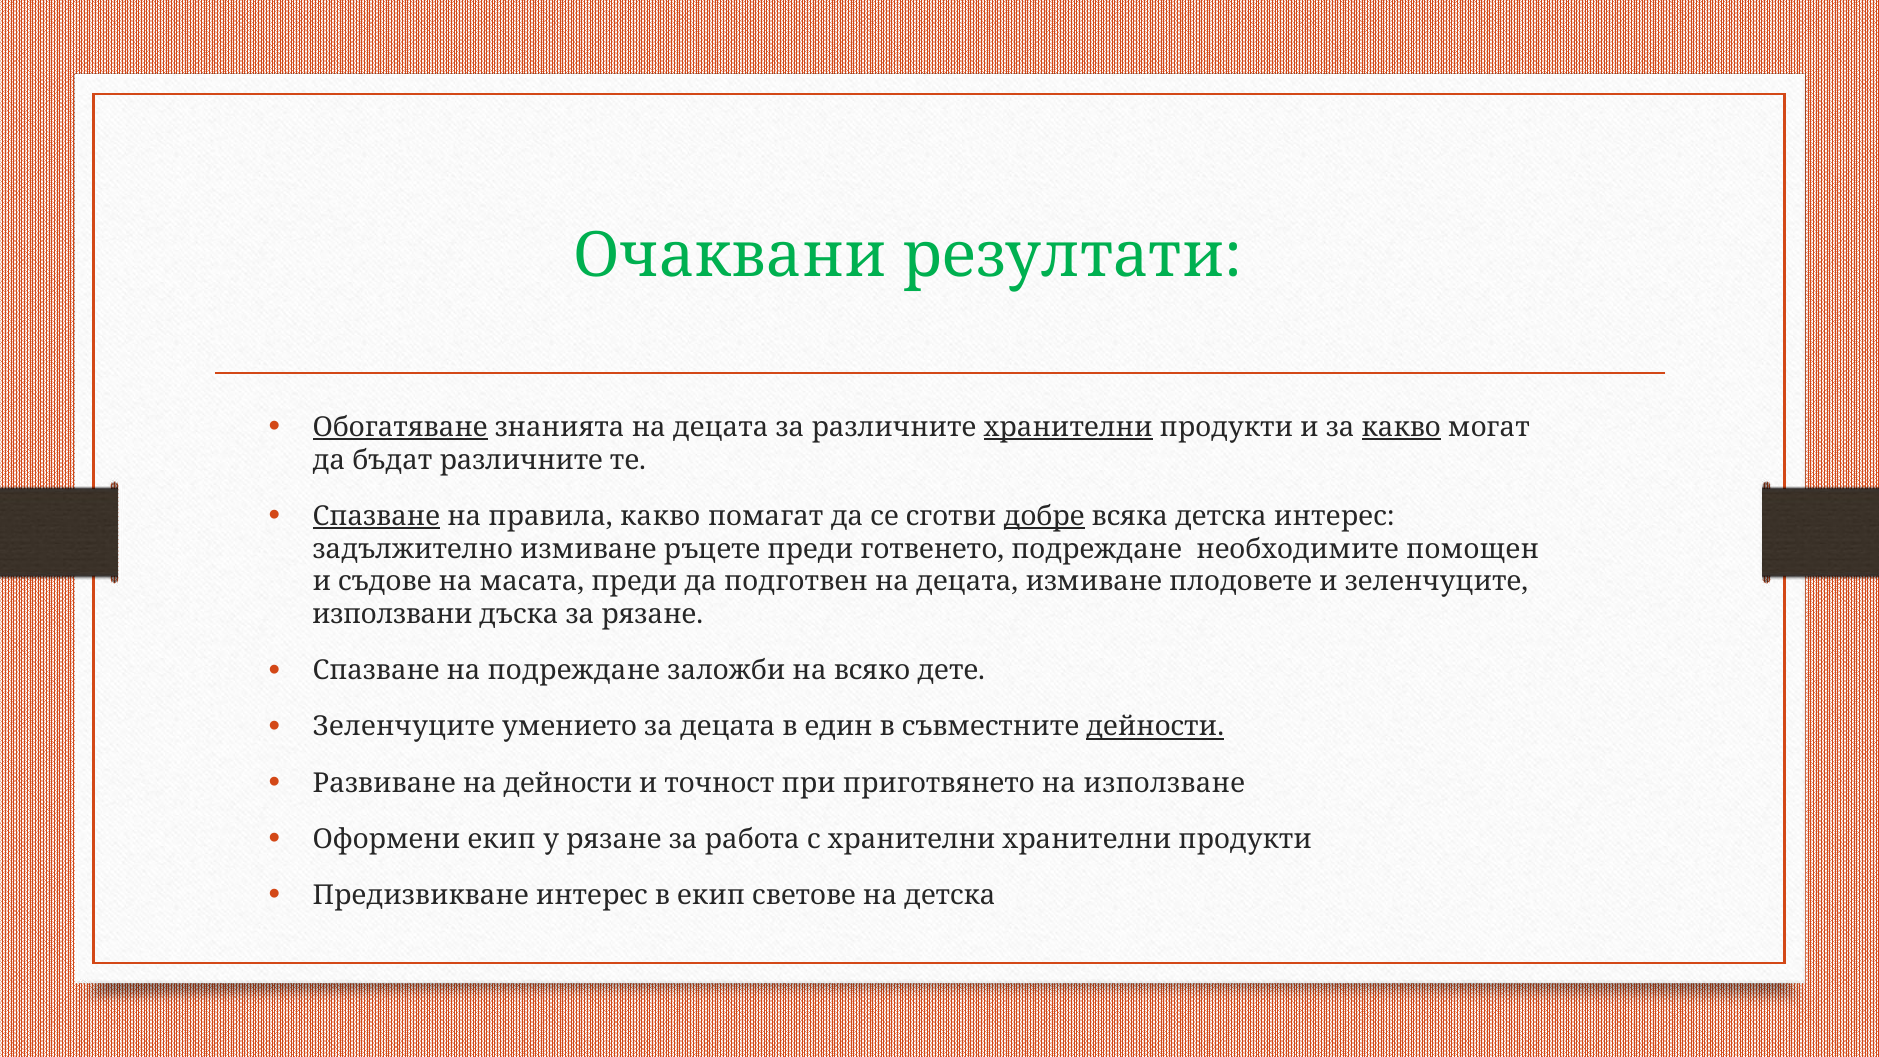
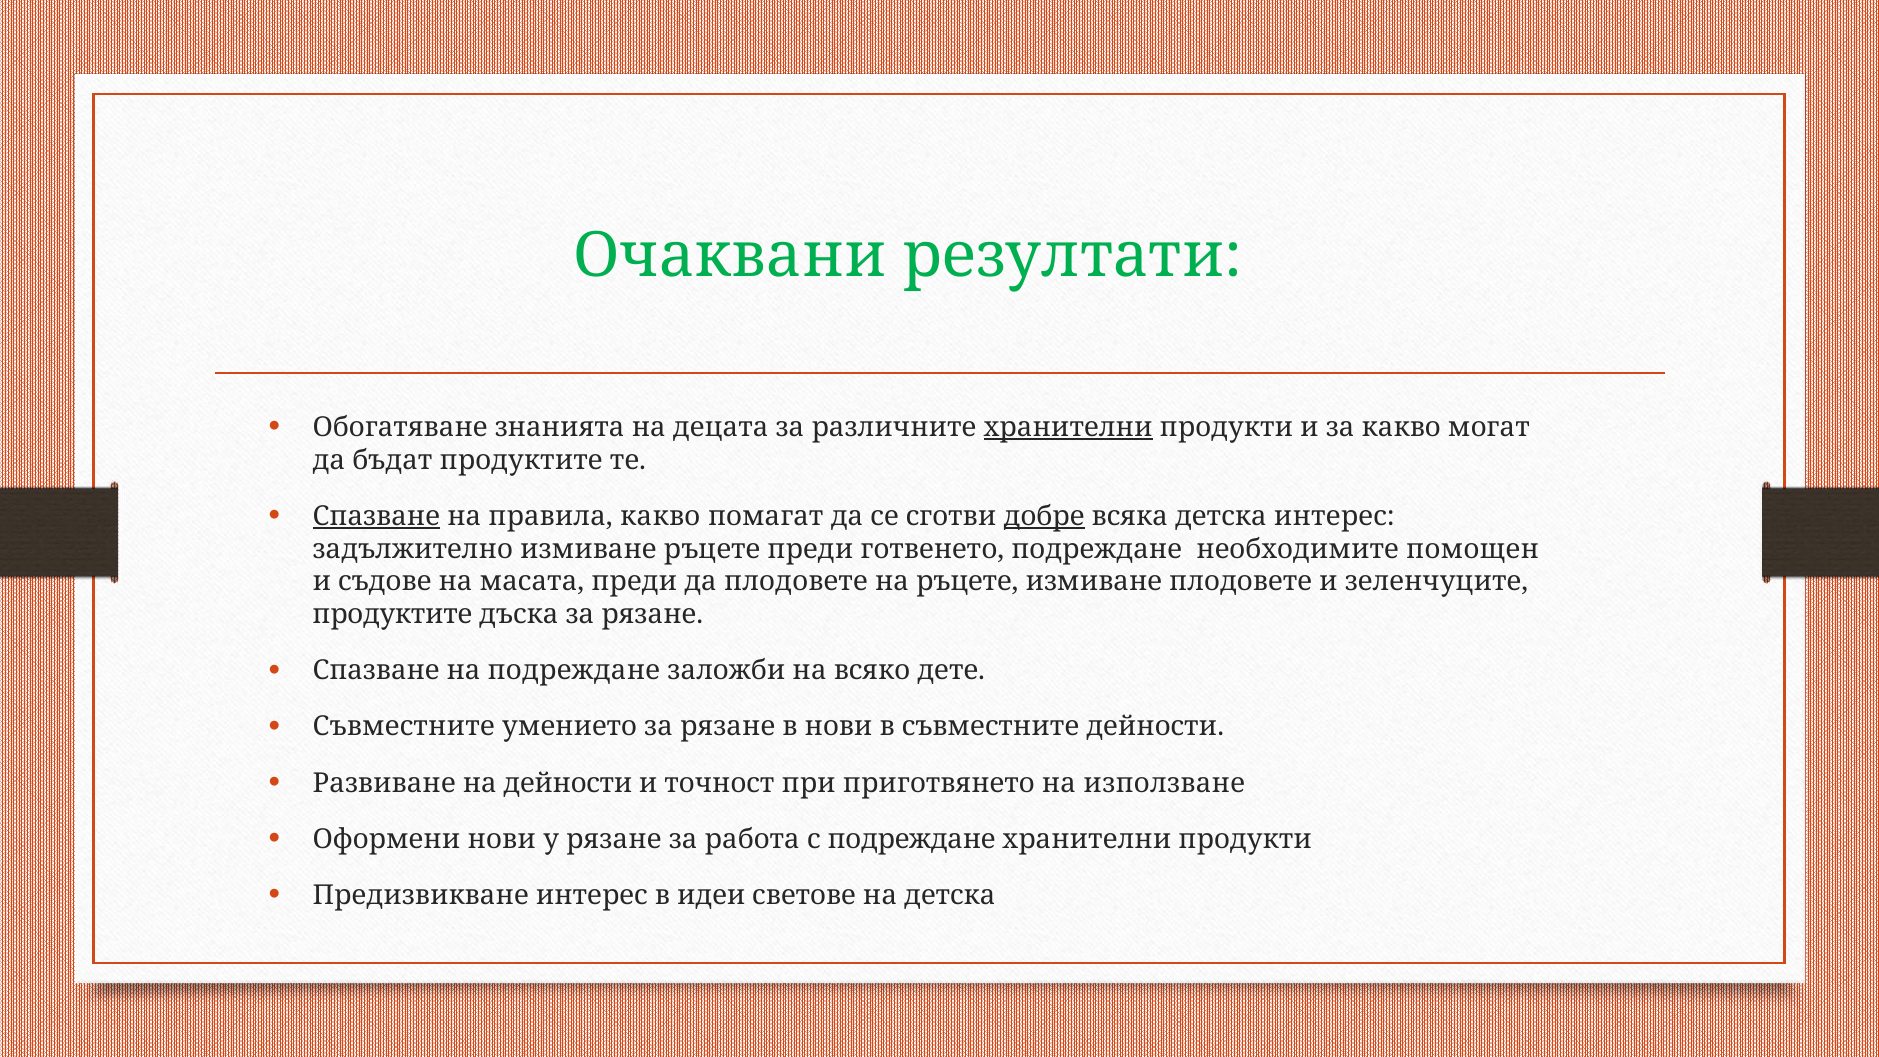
Обогатяване underline: present -> none
какво at (1401, 427) underline: present -> none
бъдат различните: различните -> продуктите
да подготвен: подготвен -> плодовете
децата at (967, 582): децата -> ръцете
използвани at (392, 615): използвани -> продуктите
Зеленчуците at (404, 727): Зеленчуците -> Съвместните
умението за децата: децата -> рязане
в един: един -> нови
дейности at (1155, 727) underline: present -> none
Оформени екип: екип -> нови
с хранителни: хранителни -> подреждане
в екип: екип -> идеи
